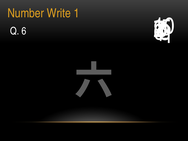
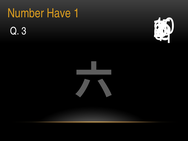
Write: Write -> Have
Q 6: 6 -> 3
